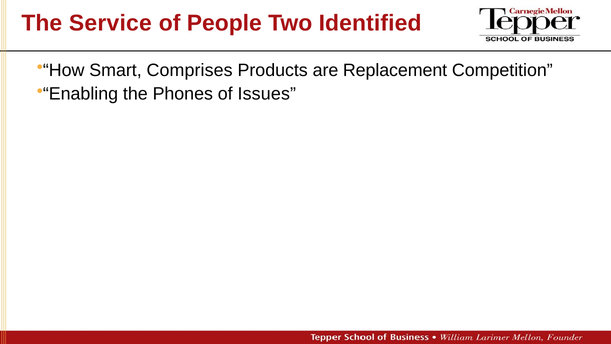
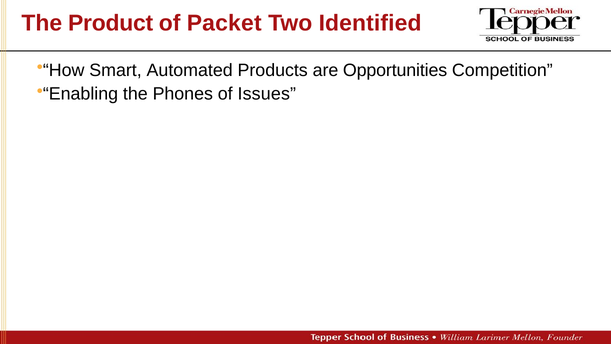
Service: Service -> Product
People: People -> Packet
Comprises: Comprises -> Automated
Replacement: Replacement -> Opportunities
